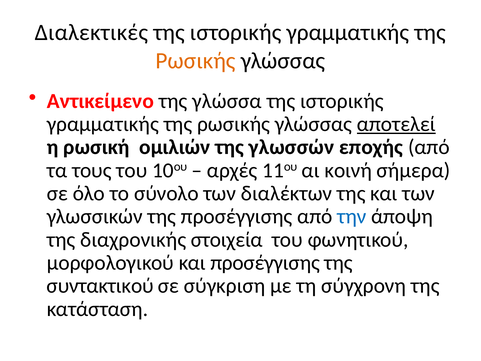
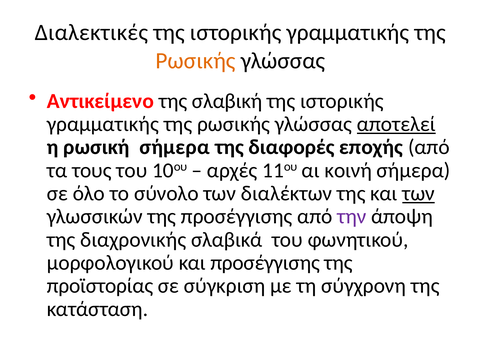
γλώσσα: γλώσσα -> σλαβική
ρωσική ομιλιών: ομιλιών -> σήμερα
γλωσσών: γλωσσών -> διαφορές
των at (419, 193) underline: none -> present
την colour: blue -> purple
στοιχεία: στοιχεία -> σλαβικά
συντακτικού: συντακτικού -> προϊστορίας
